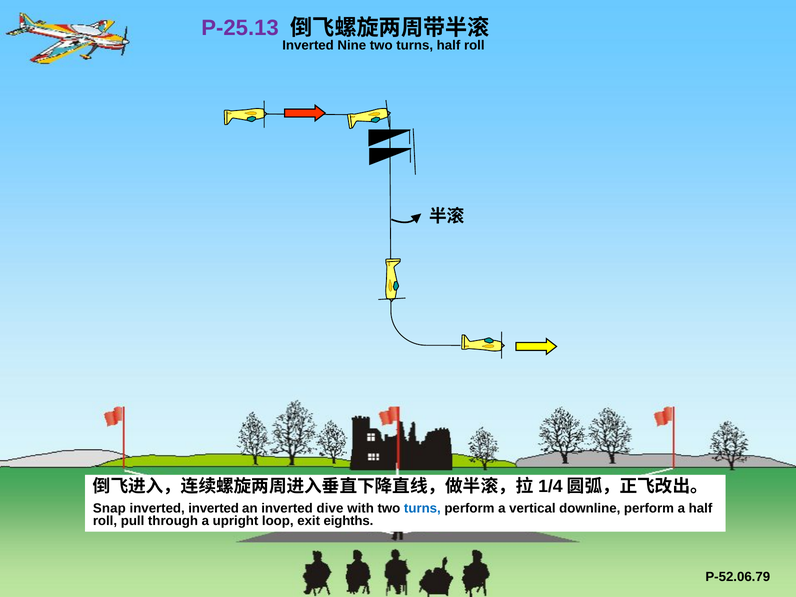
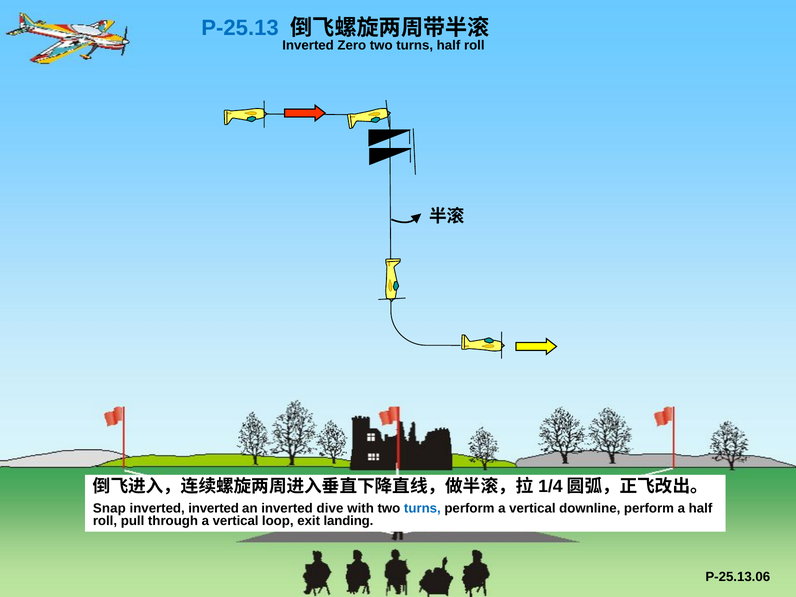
P-25.13 colour: purple -> blue
Nine: Nine -> Zero
through a upright: upright -> vertical
eighths: eighths -> landing
P-52.06.79: P-52.06.79 -> P-25.13.06
